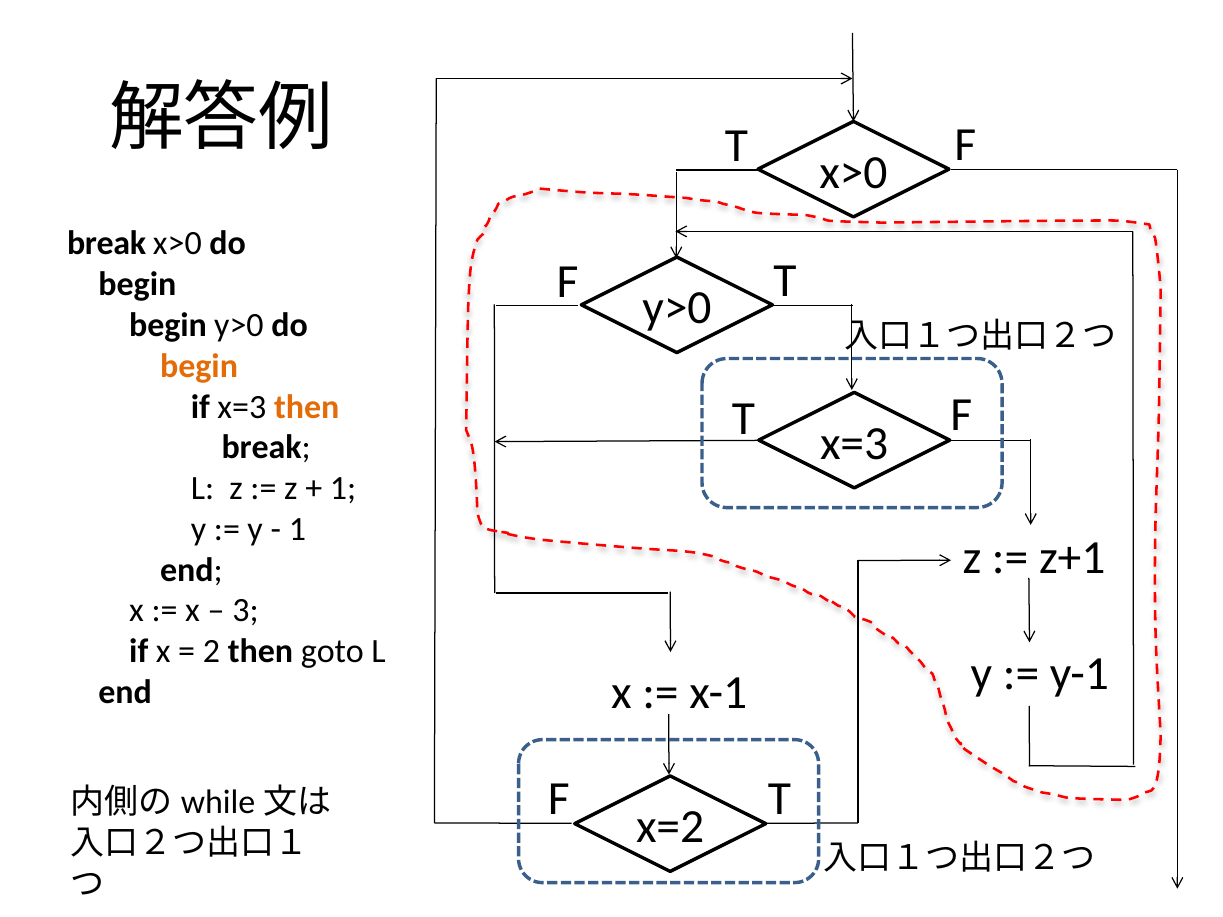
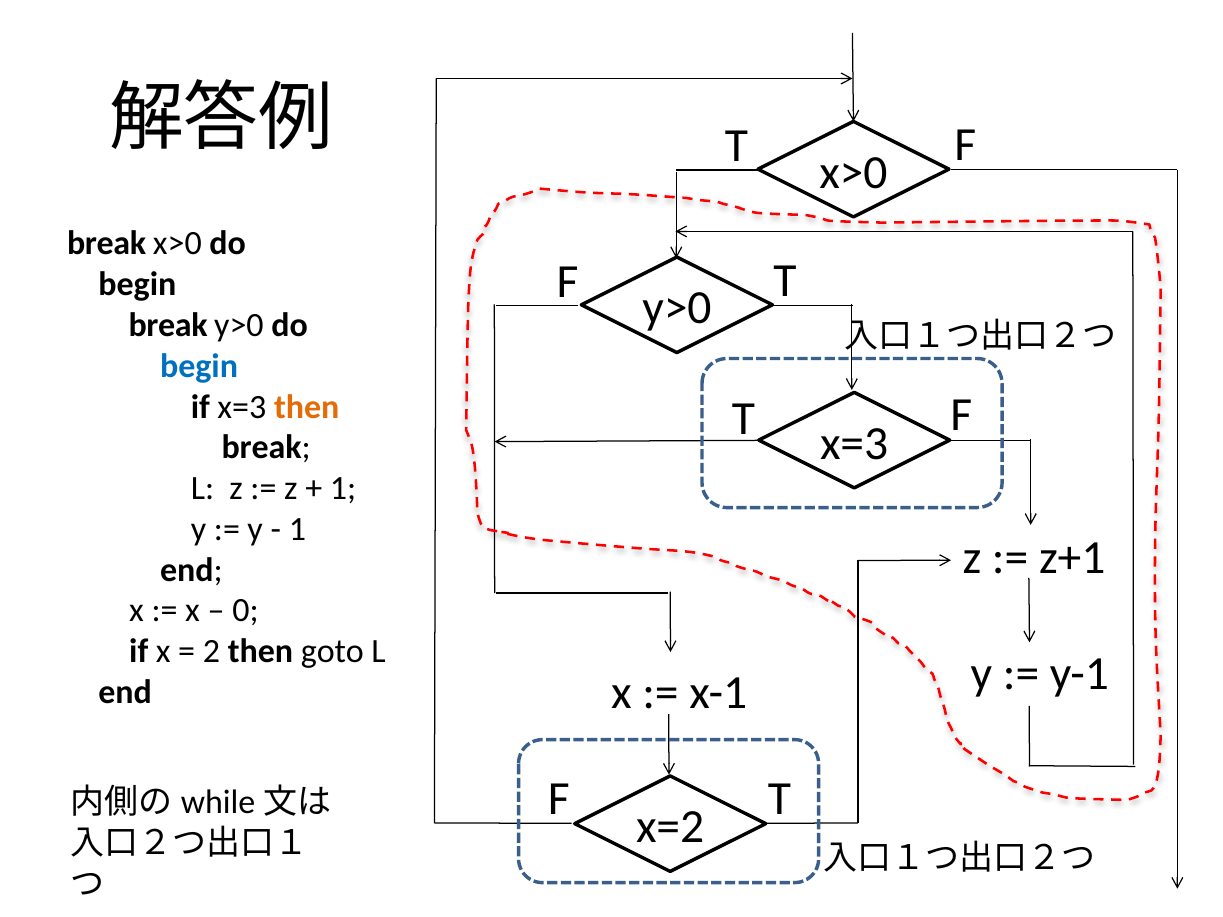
begin at (168, 325): begin -> break
begin at (199, 366) colour: orange -> blue
3: 3 -> 0
